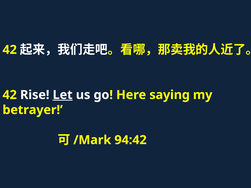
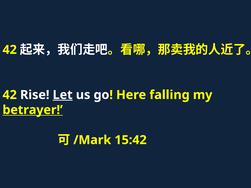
saying: saying -> falling
betrayer underline: none -> present
94:42: 94:42 -> 15:42
